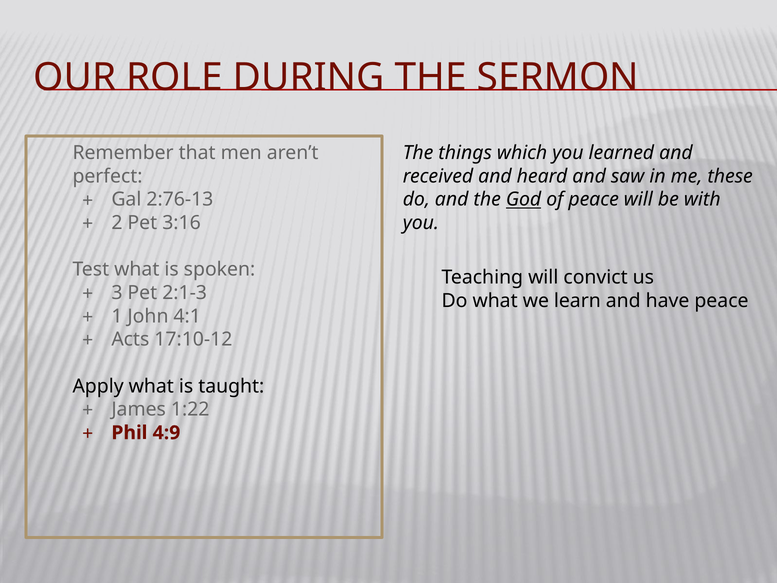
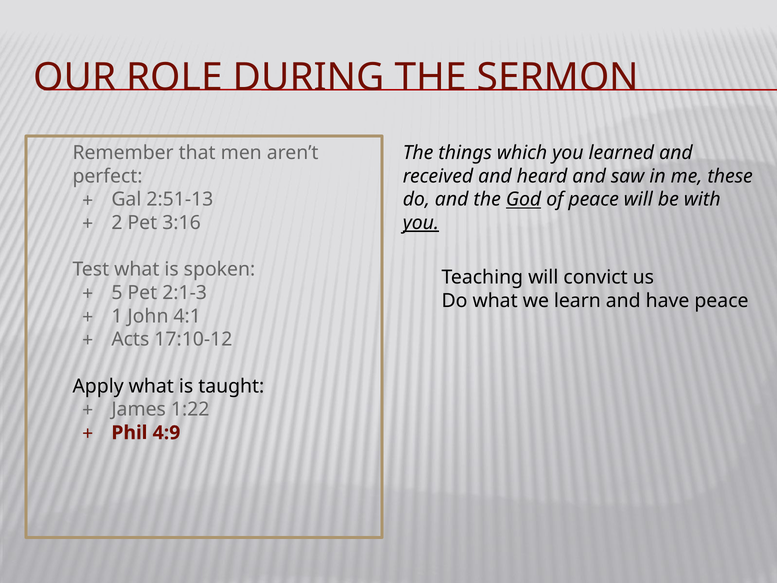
2:76-13: 2:76-13 -> 2:51-13
you at (421, 223) underline: none -> present
3: 3 -> 5
